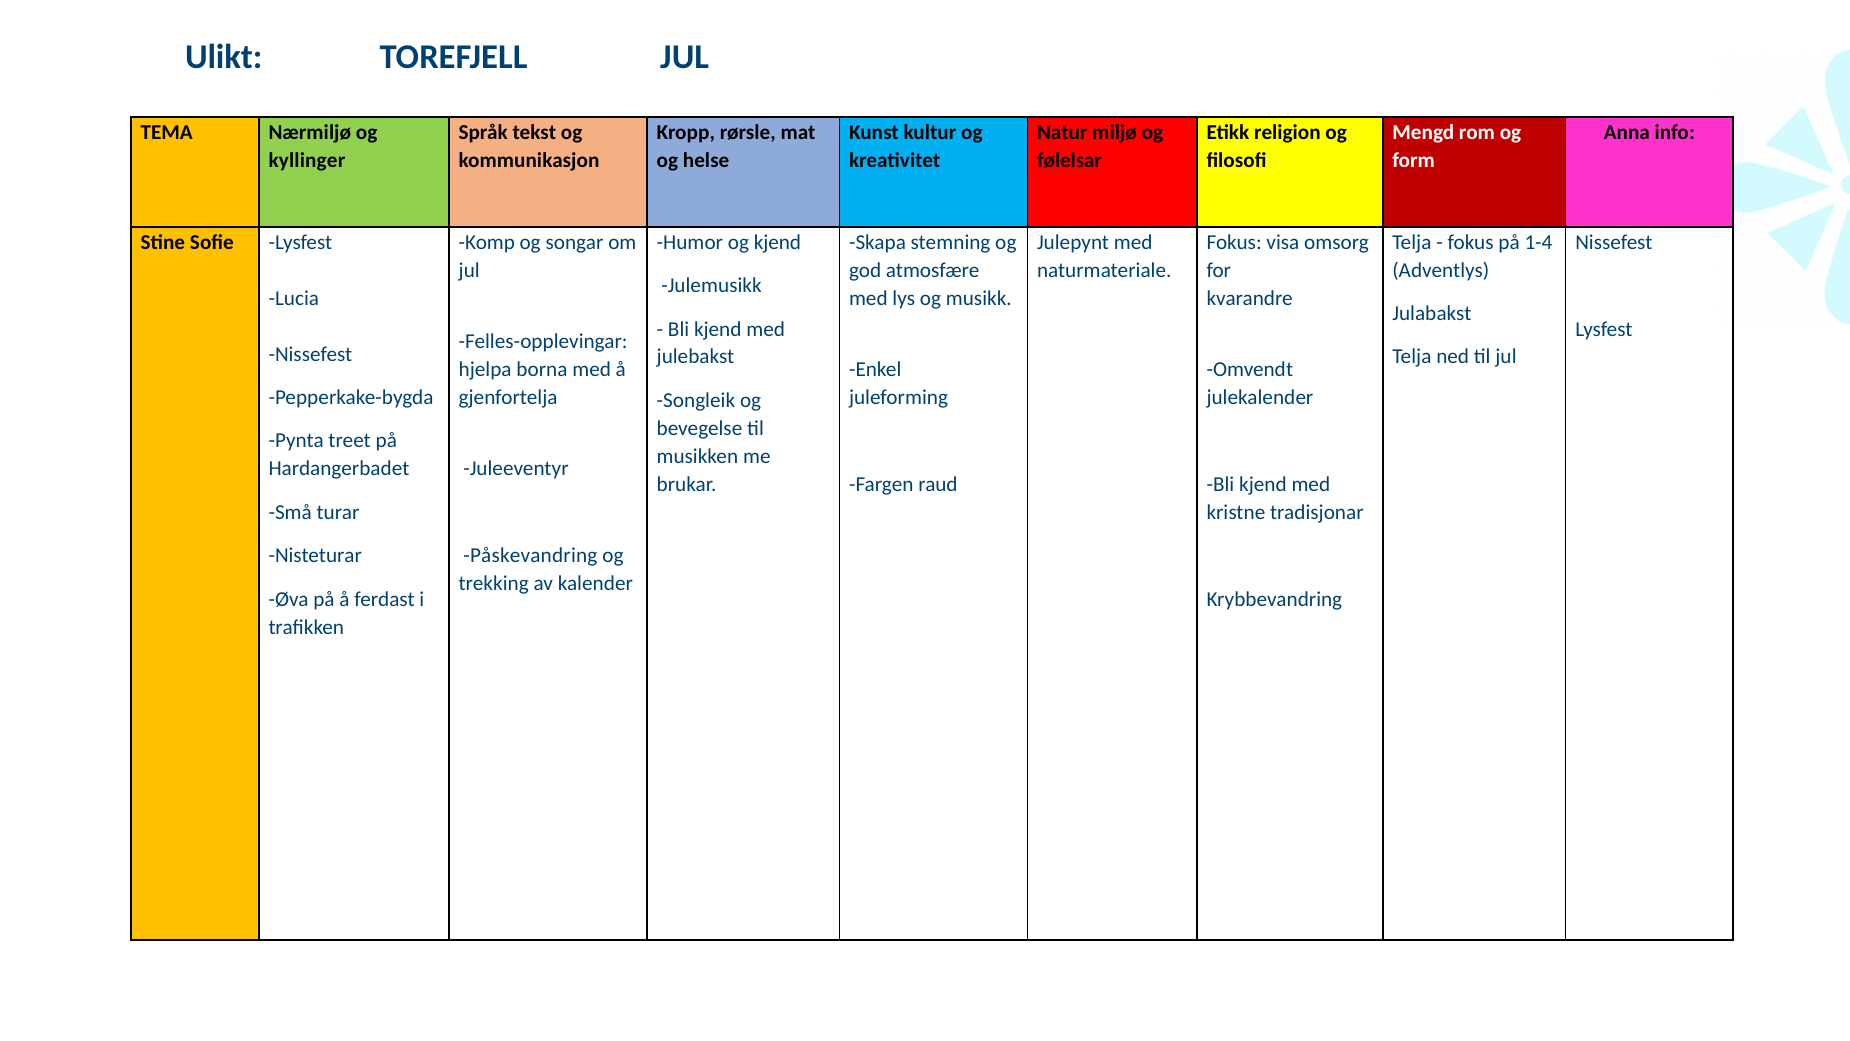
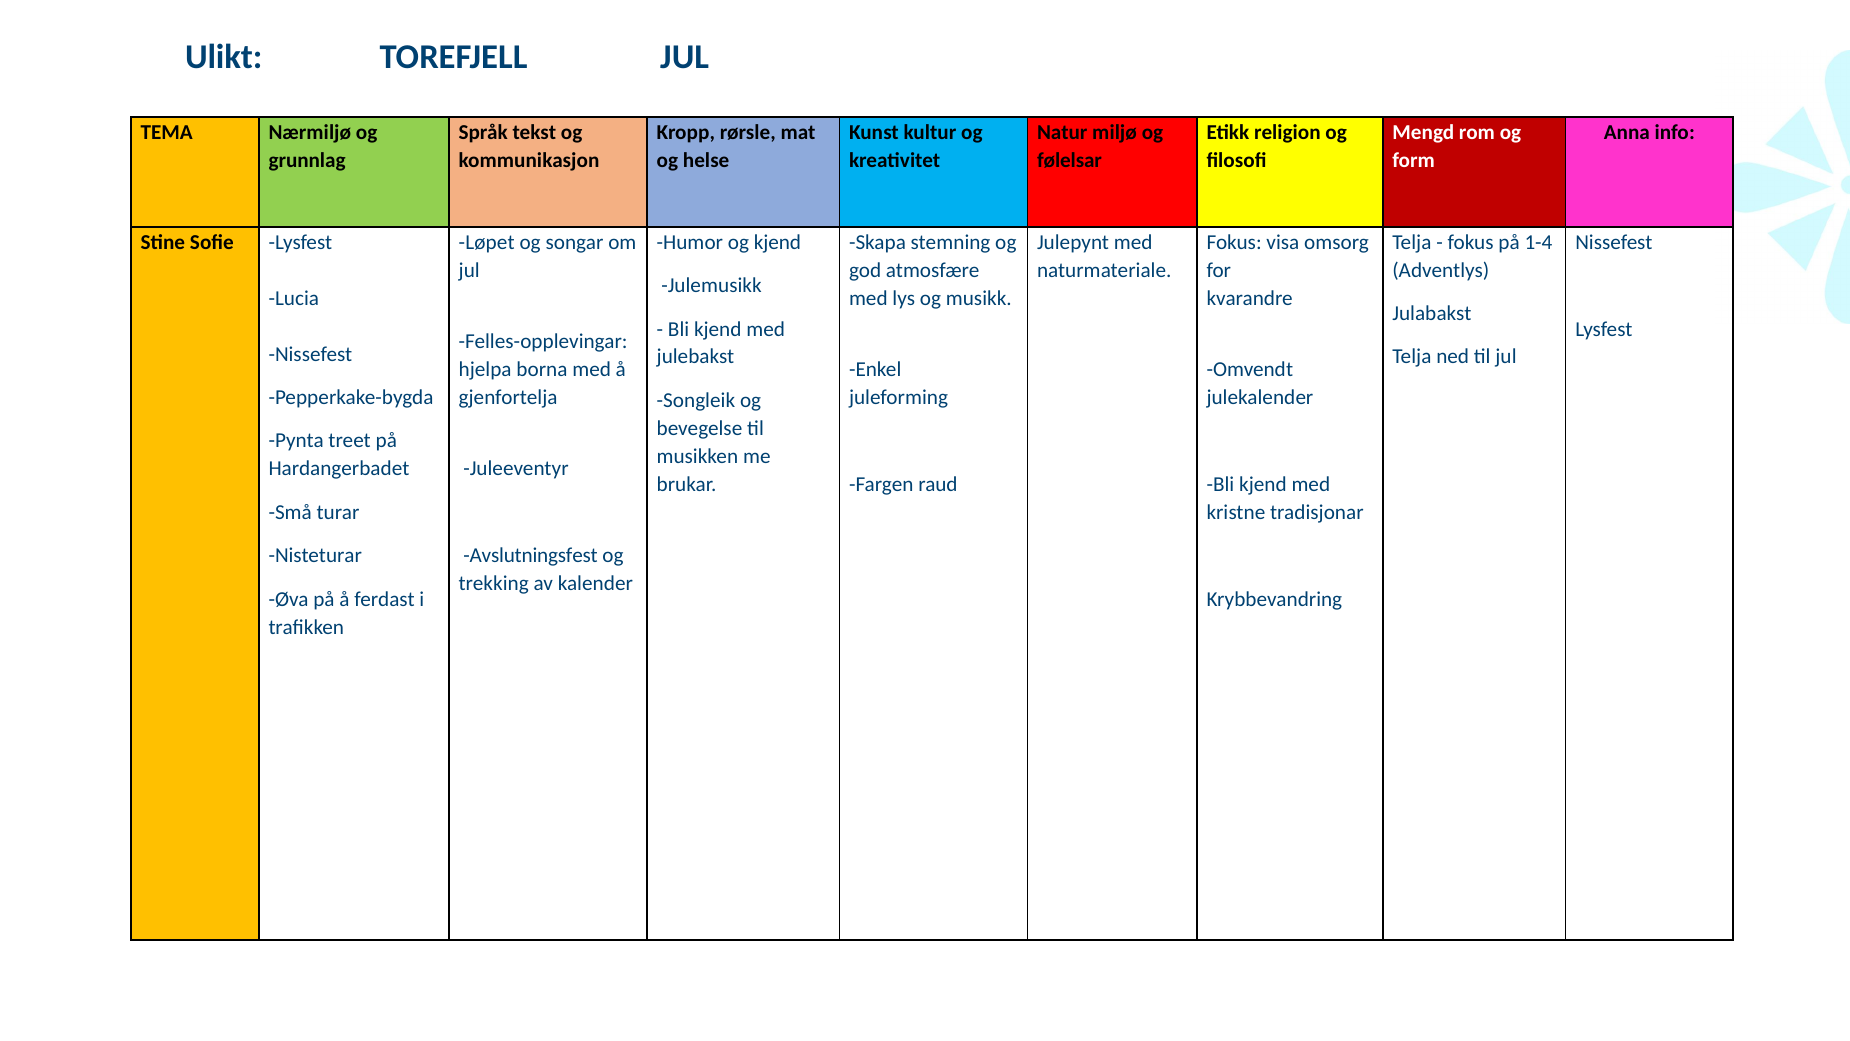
kyllinger: kyllinger -> grunnlag
Komp: Komp -> Løpet
Påskevandring: Påskevandring -> Avslutningsfest
